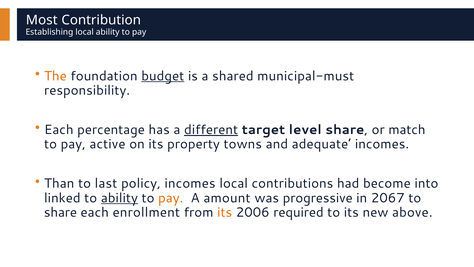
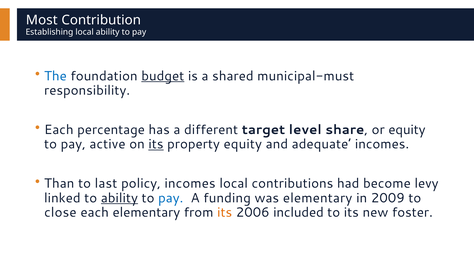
The colour: orange -> blue
different underline: present -> none
or match: match -> equity
its at (156, 144) underline: none -> present
property towns: towns -> equity
into: into -> levy
pay at (171, 198) colour: orange -> blue
amount: amount -> funding
was progressive: progressive -> elementary
2067: 2067 -> 2009
share at (60, 212): share -> close
each enrollment: enrollment -> elementary
required: required -> included
above: above -> foster
